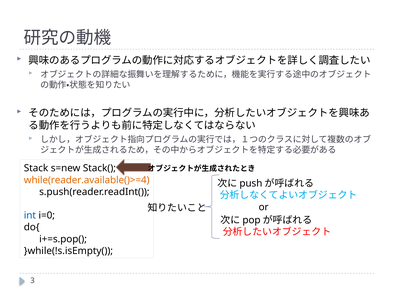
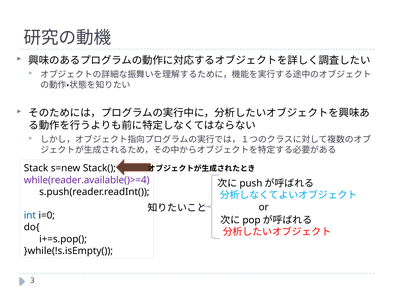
while(reader.available()>=4 colour: orange -> purple
